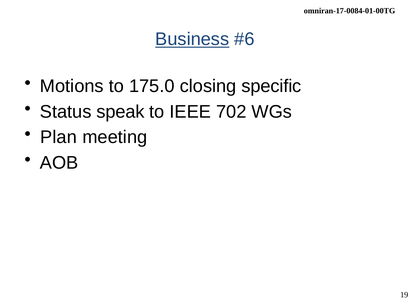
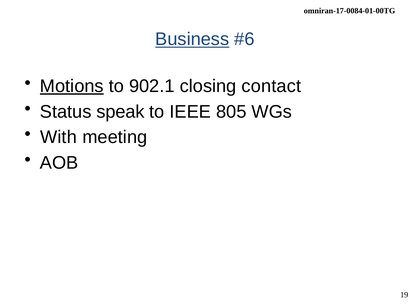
Motions underline: none -> present
175.0: 175.0 -> 902.1
specific: specific -> contact
702: 702 -> 805
Plan: Plan -> With
